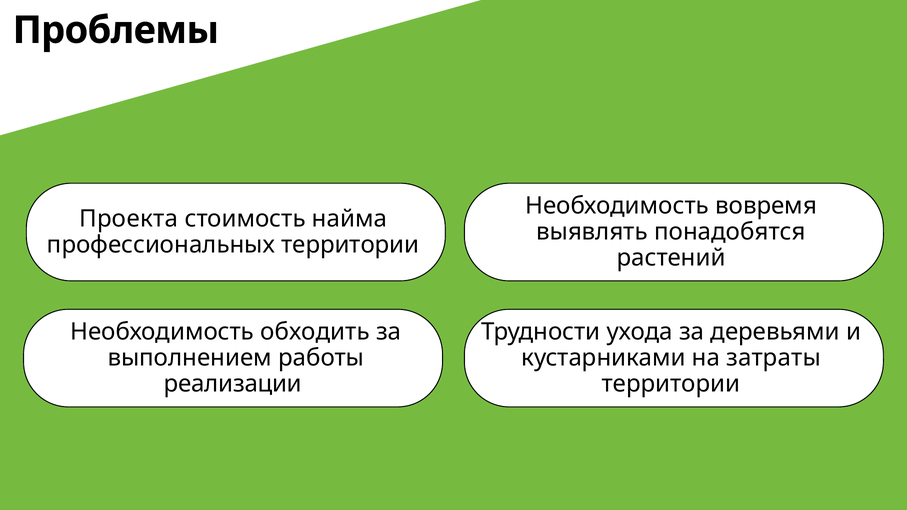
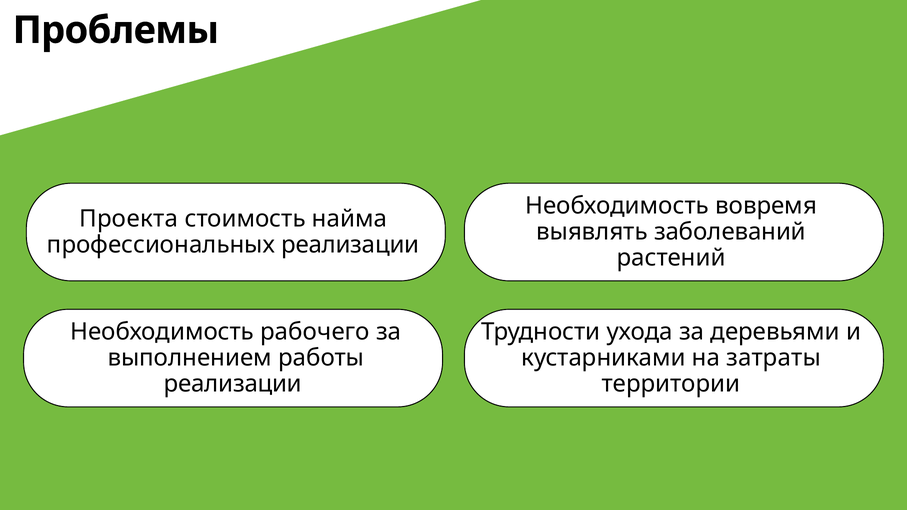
понадобятся: понадобятся -> заболеваний
профессиональных территории: территории -> реализации
обходить: обходить -> рабочего
